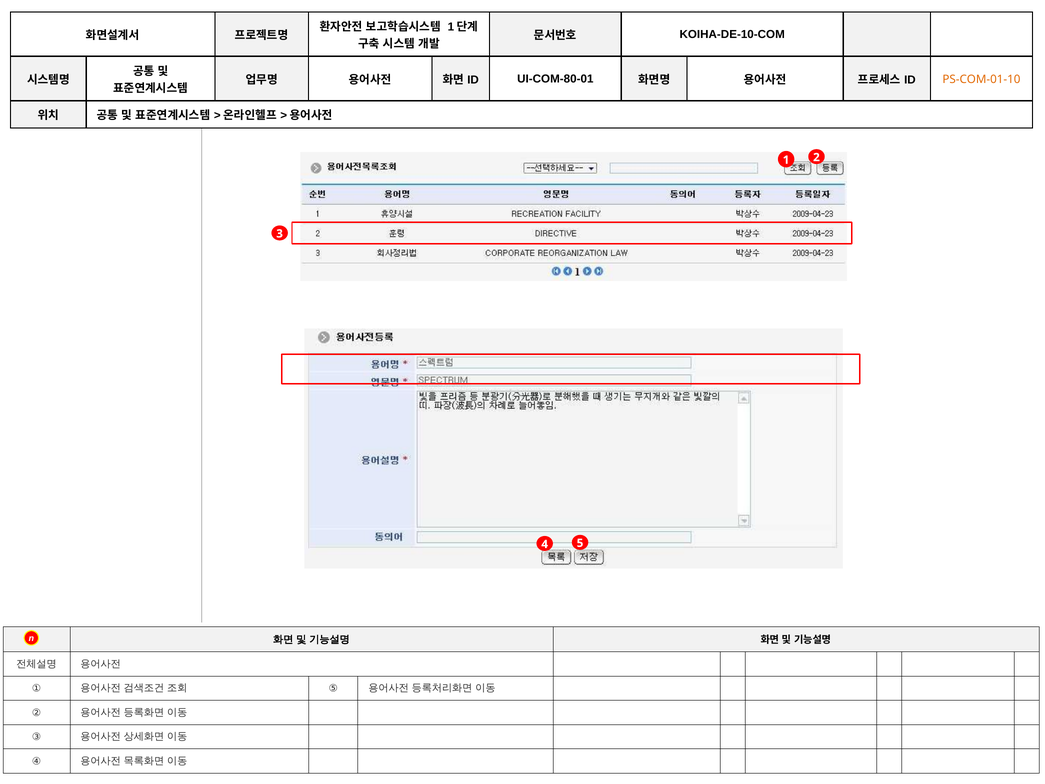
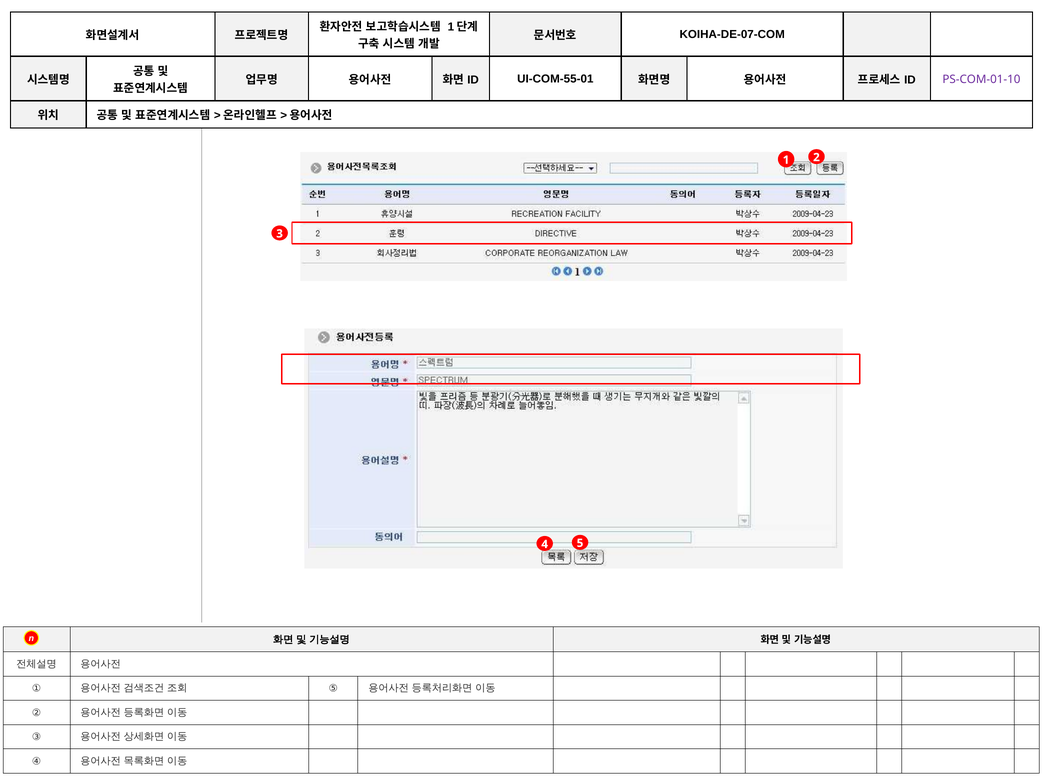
KOIHA-DE-10-COM: KOIHA-DE-10-COM -> KOIHA-DE-07-COM
UI-COM-80-01: UI-COM-80-01 -> UI-COM-55-01
PS-COM-01-10 colour: orange -> purple
